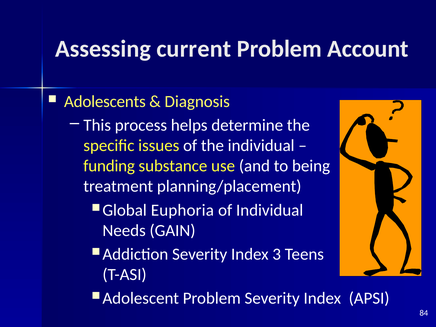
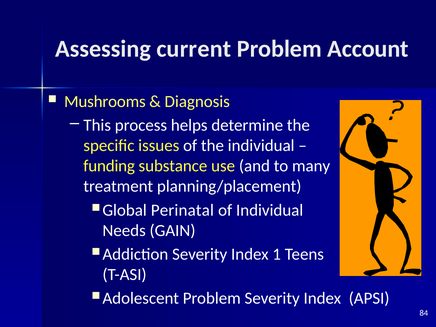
Adolescents: Adolescents -> Mushrooms
being: being -> many
Euphoria: Euphoria -> Perinatal
3: 3 -> 1
